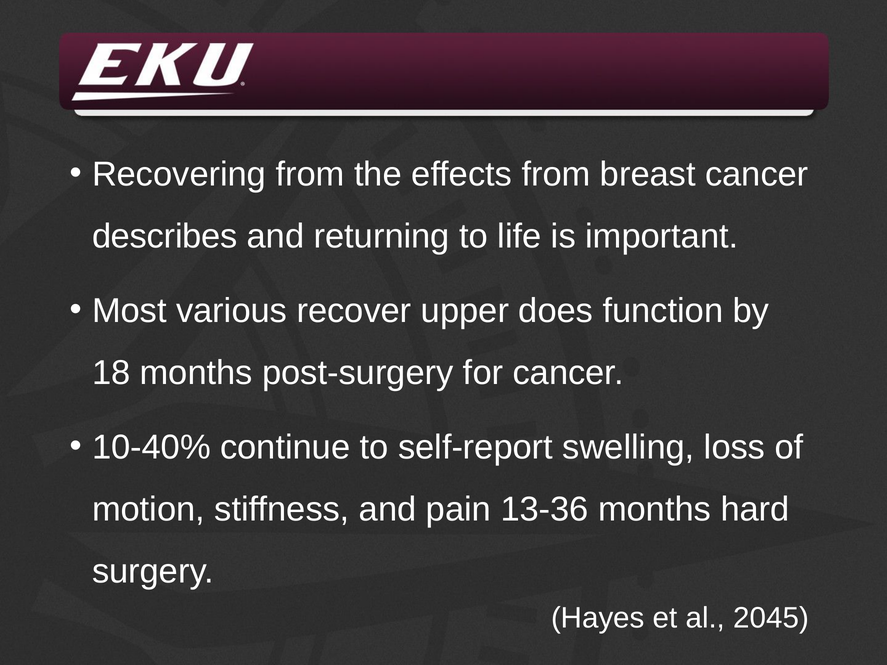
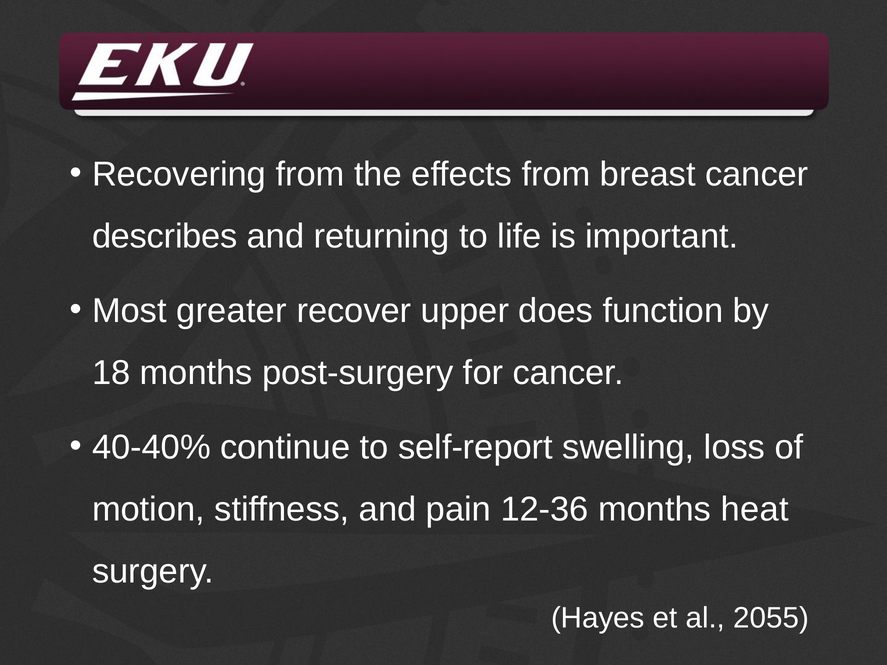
various: various -> greater
10-40%: 10-40% -> 40-40%
13-36: 13-36 -> 12-36
hard: hard -> heat
2045: 2045 -> 2055
